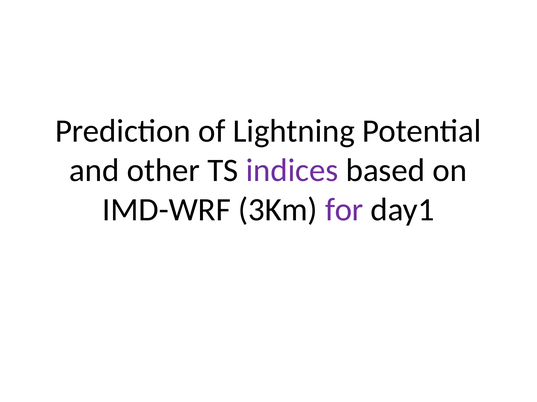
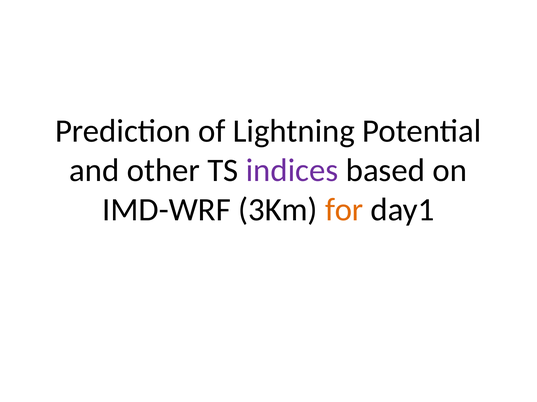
for colour: purple -> orange
